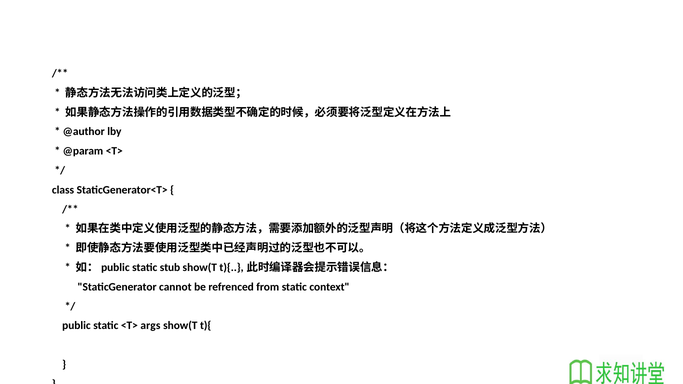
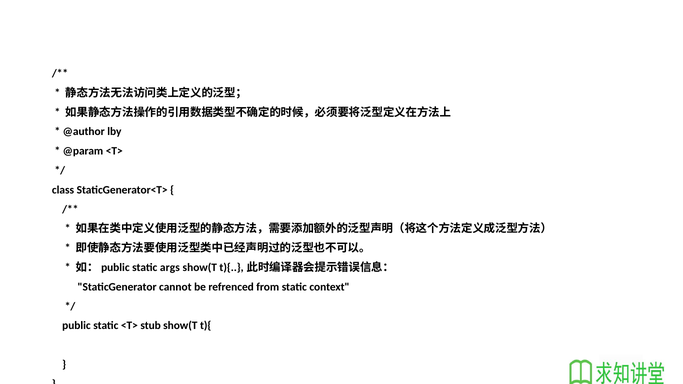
stub: stub -> args
args: args -> stub
